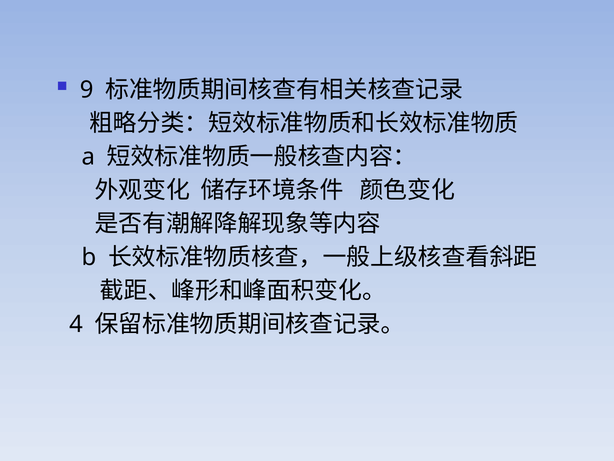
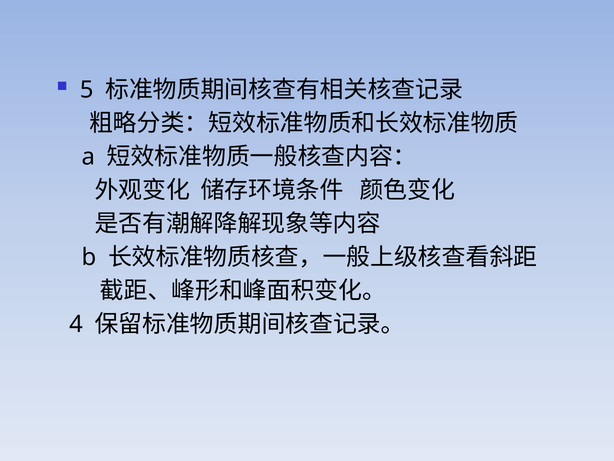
9: 9 -> 5
